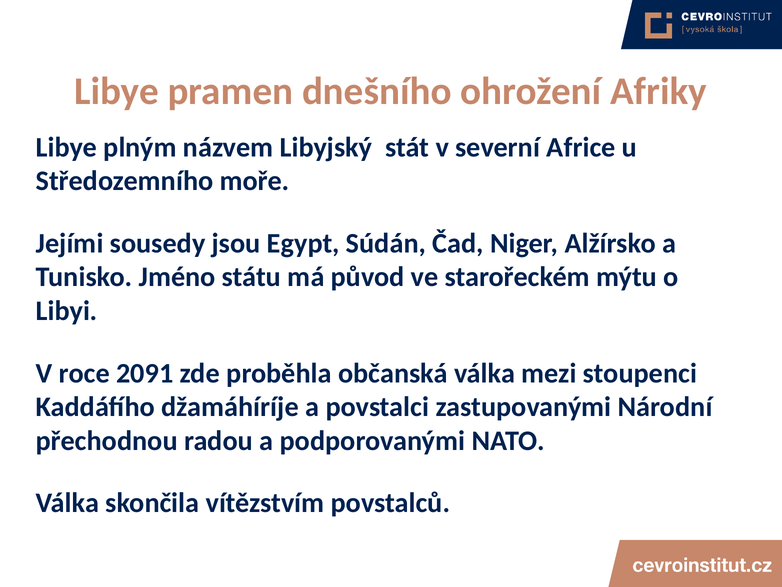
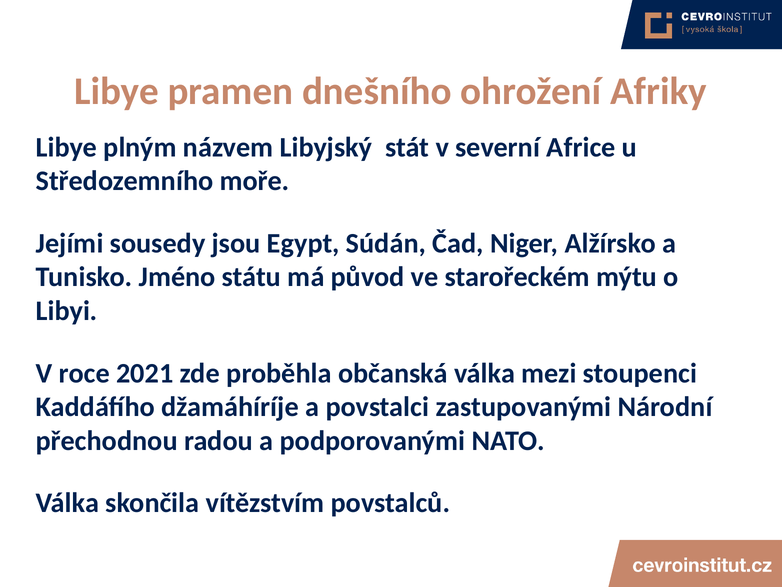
2091: 2091 -> 2021
